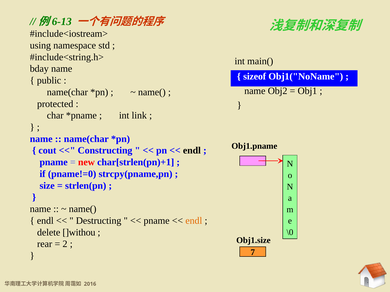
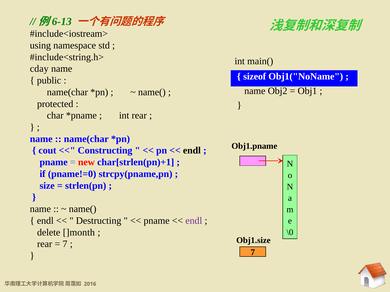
bday: bday -> cday
int link: link -> rear
endl at (194, 221) colour: orange -> purple
]withou: ]withou -> ]month
2 at (65, 244): 2 -> 7
